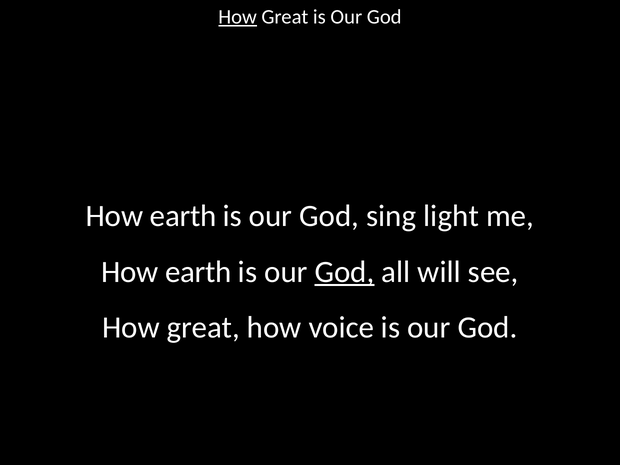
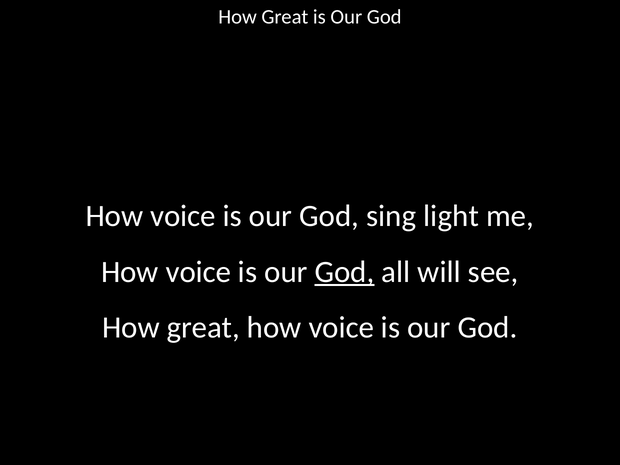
How at (238, 17) underline: present -> none
earth at (183, 216): earth -> voice
earth at (198, 272): earth -> voice
